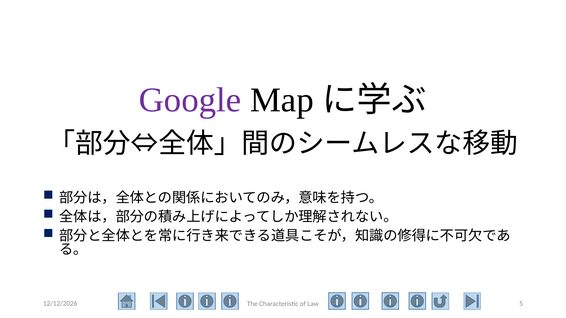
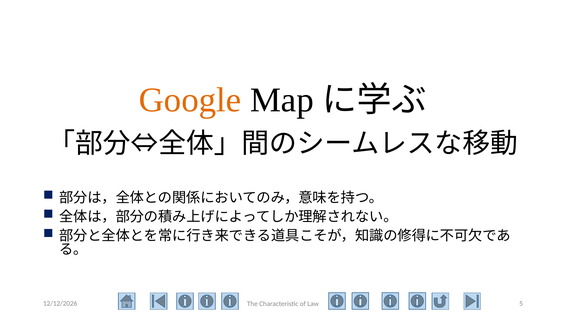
Google colour: purple -> orange
